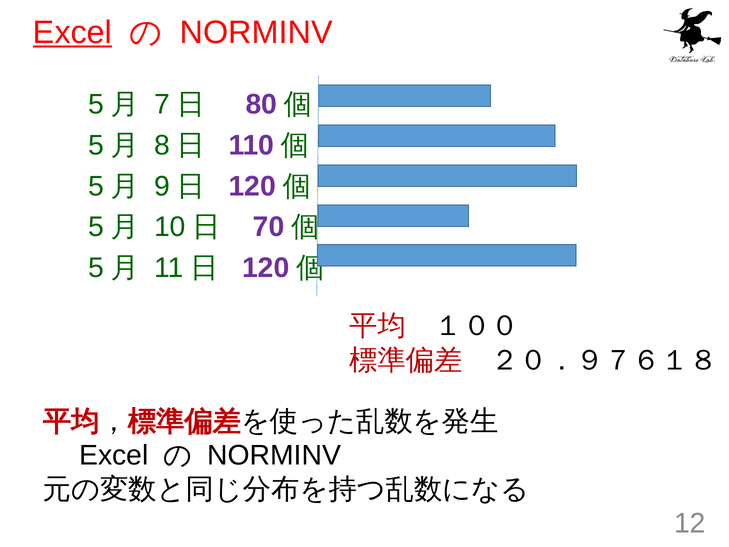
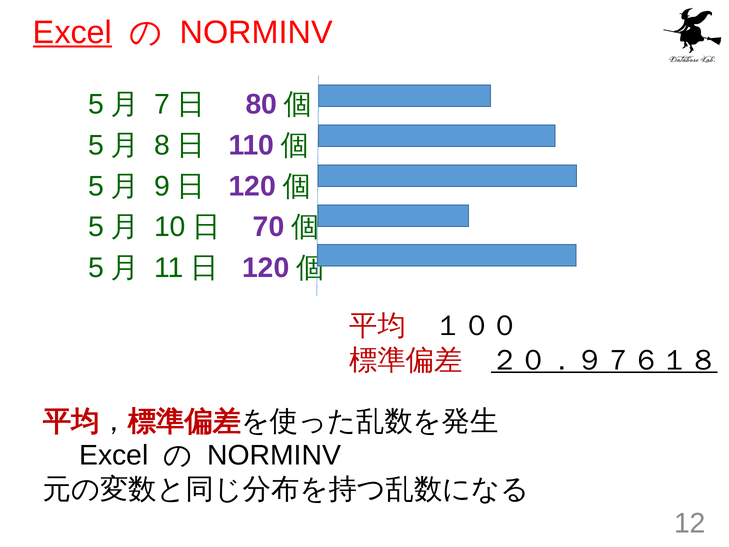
２０．９７６１８ underline: none -> present
